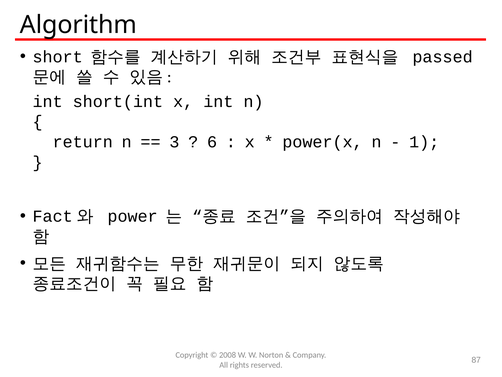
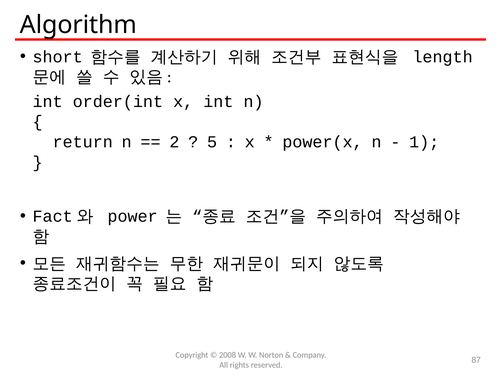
passed: passed -> length
short(int: short(int -> order(int
3: 3 -> 2
6: 6 -> 5
